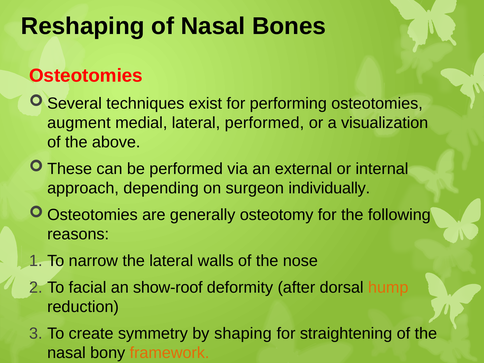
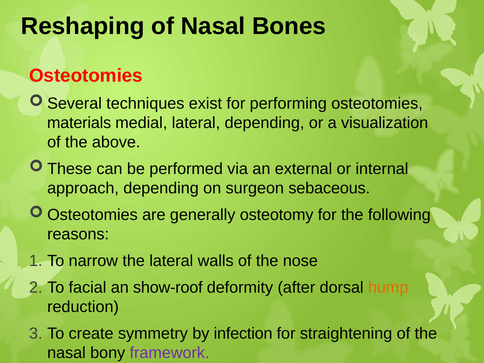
augment: augment -> materials
lateral performed: performed -> depending
individually: individually -> sebaceous
shaping: shaping -> infection
framework colour: orange -> purple
